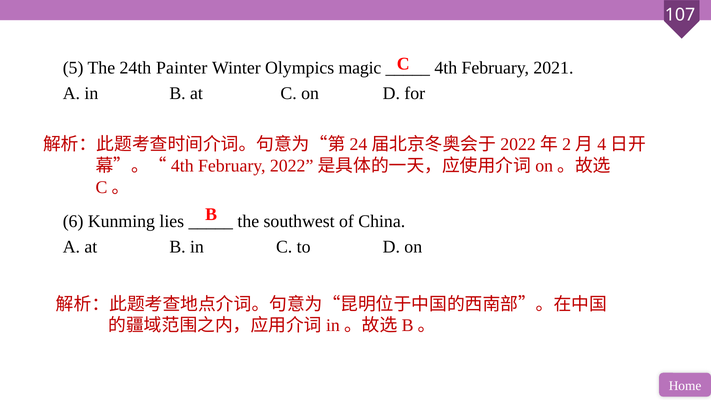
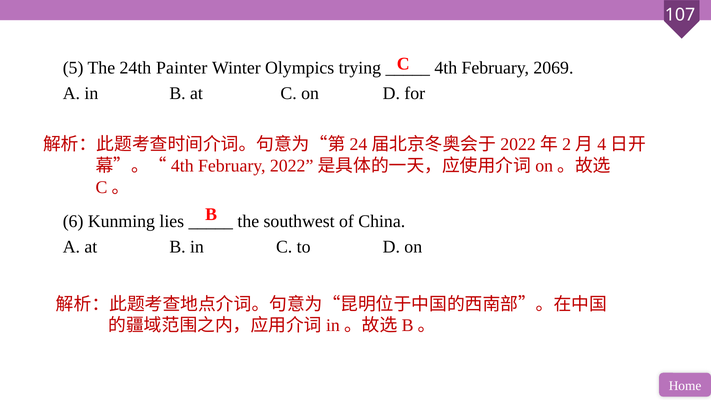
magic: magic -> trying
2021: 2021 -> 2069
